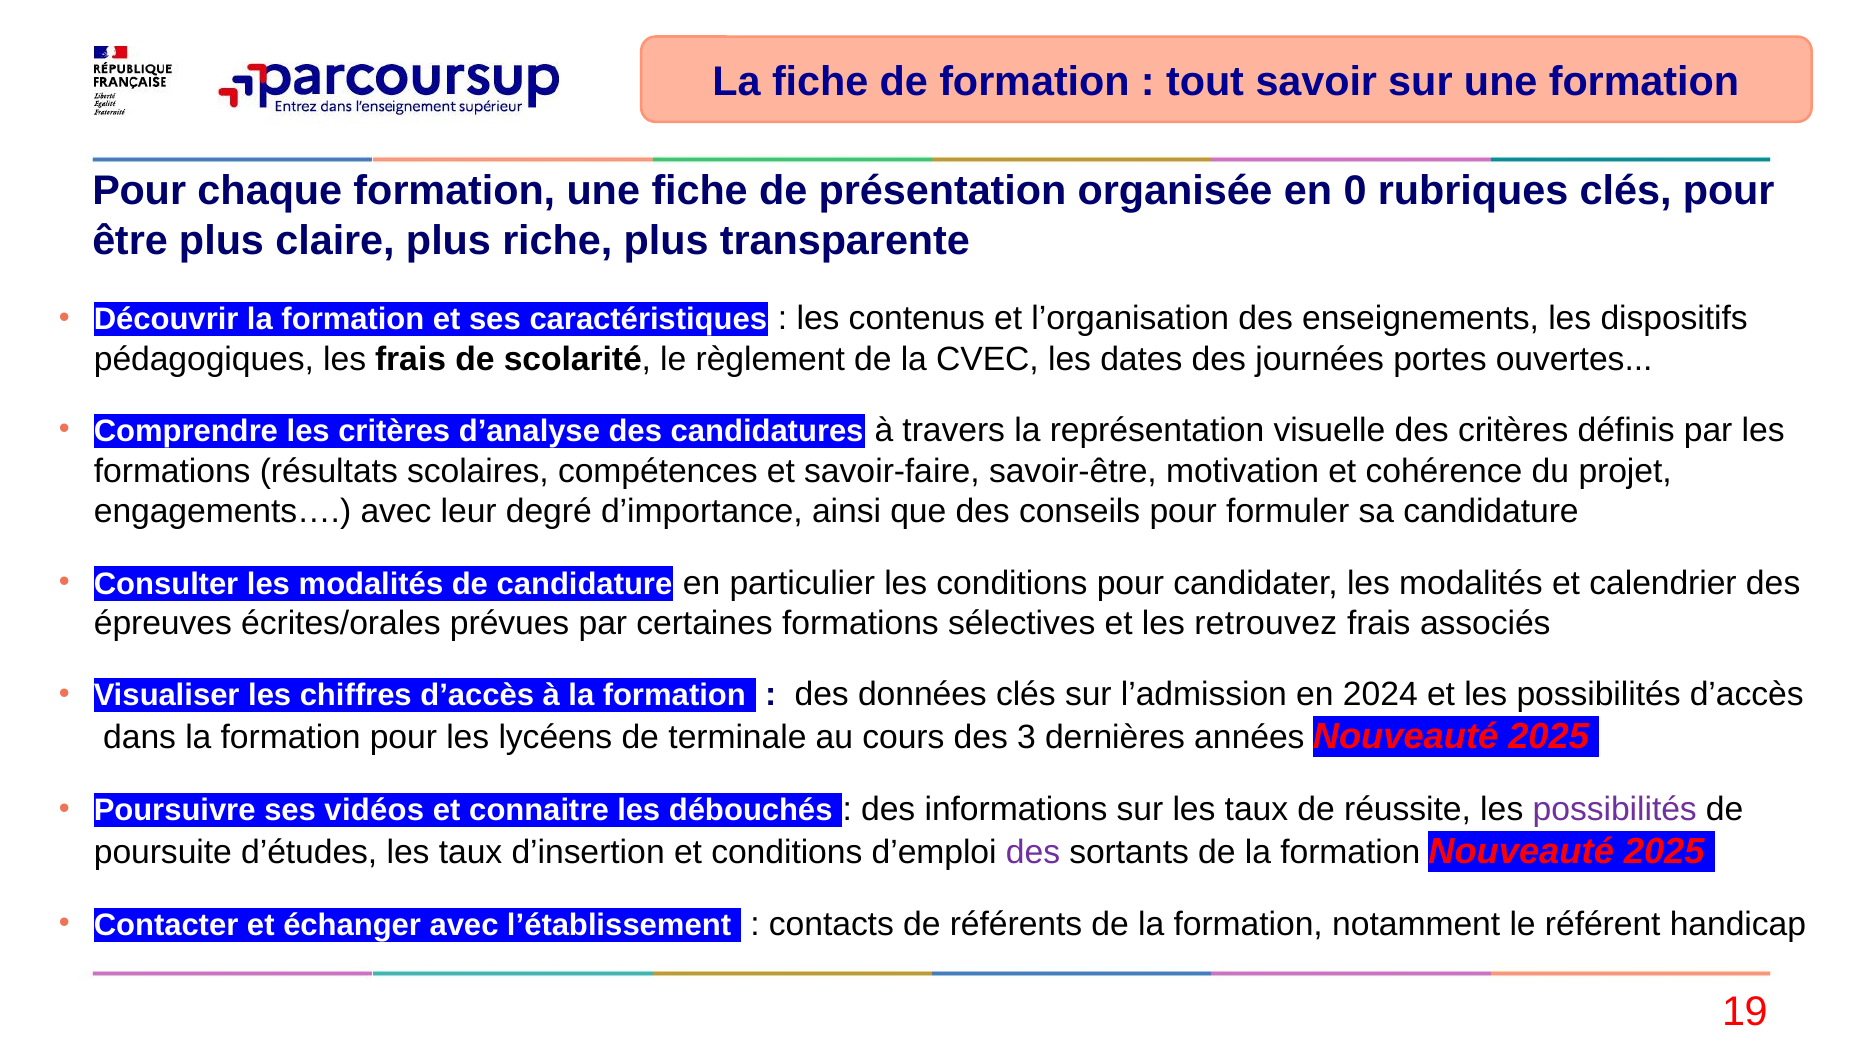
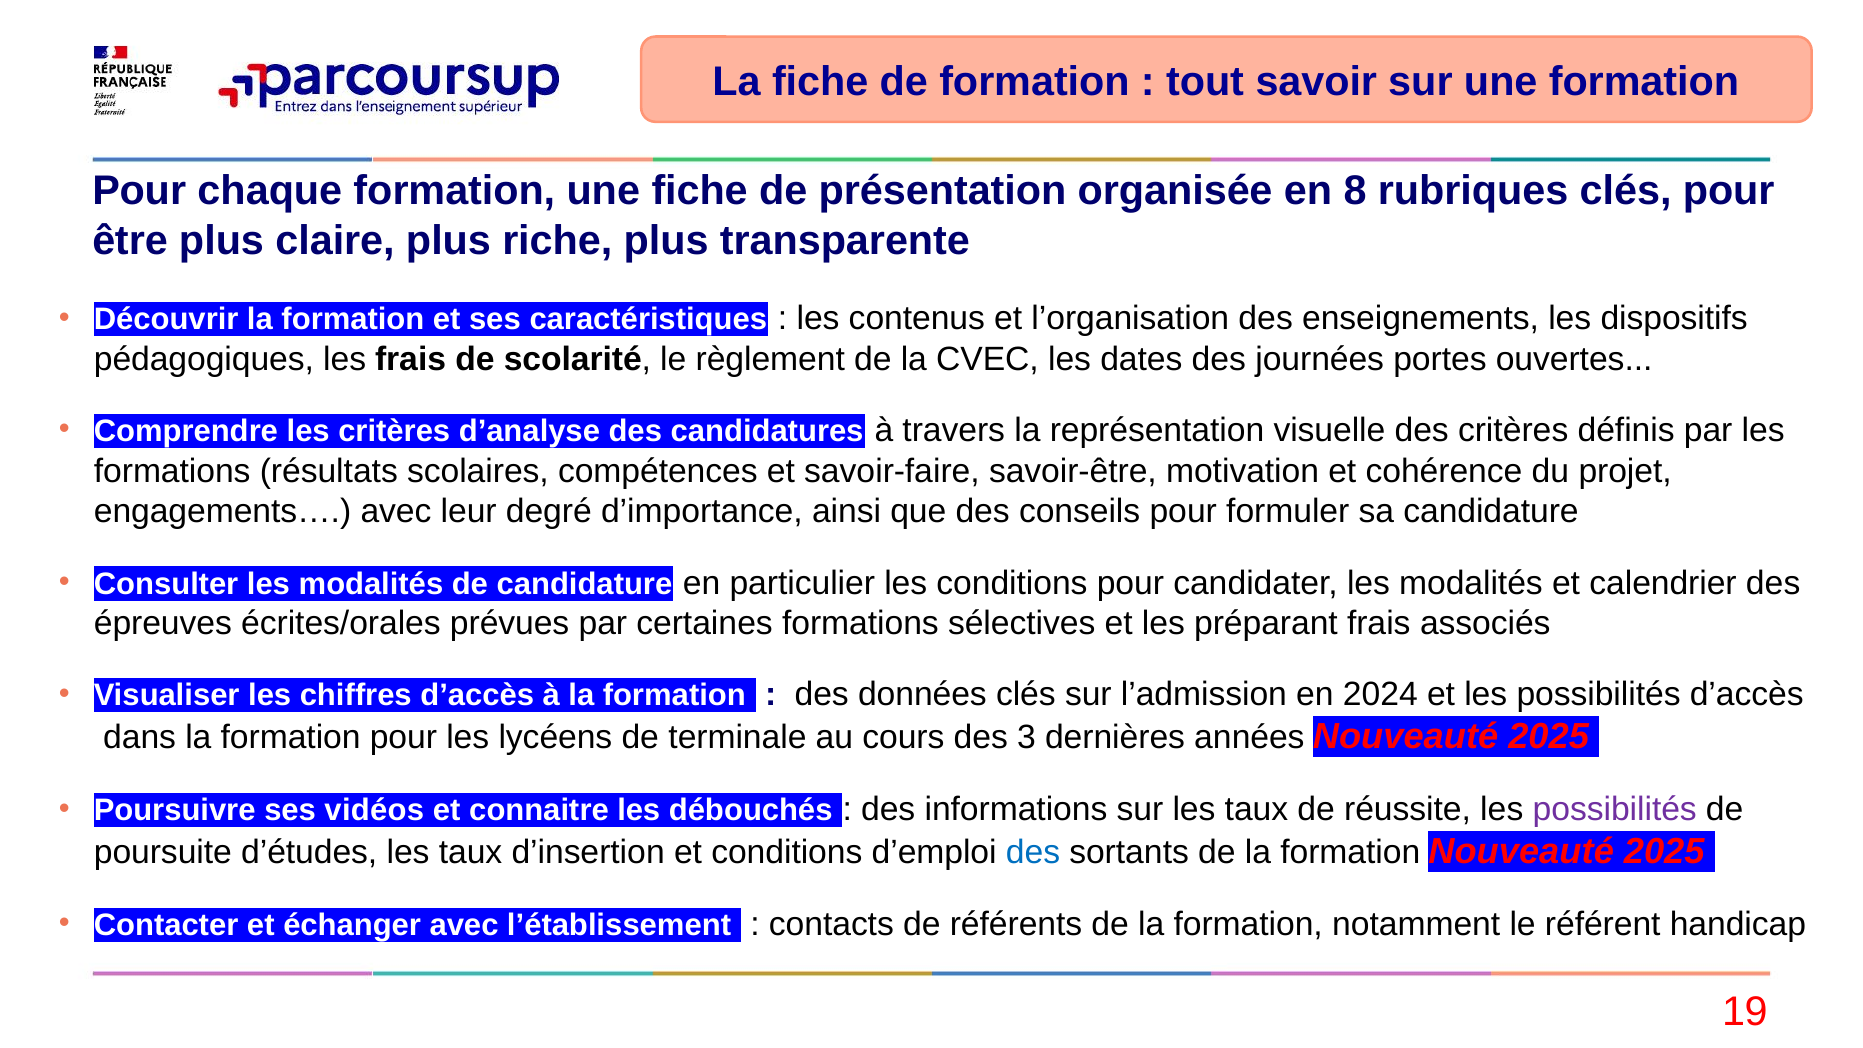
0: 0 -> 8
retrouvez: retrouvez -> préparant
des at (1033, 853) colour: purple -> blue
